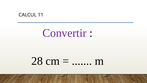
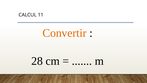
Convertir colour: purple -> orange
